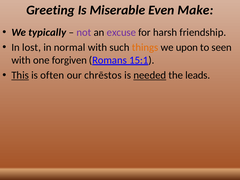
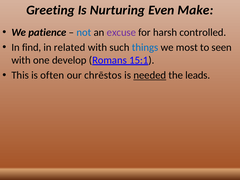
Miserable: Miserable -> Nurturing
typically: typically -> patience
not colour: purple -> blue
friendship: friendship -> controlled
lost: lost -> find
normal: normal -> related
things colour: orange -> blue
upon: upon -> most
forgiven: forgiven -> develop
This underline: present -> none
